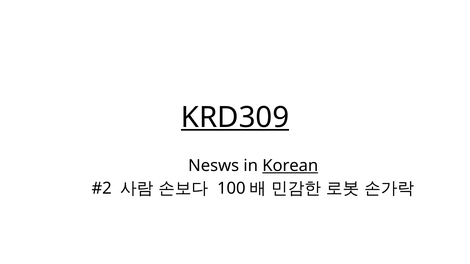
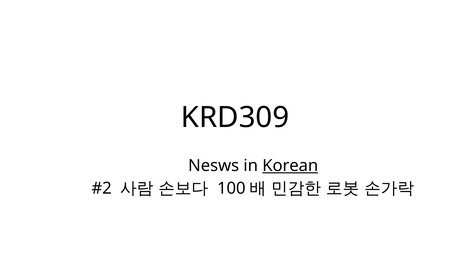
KRD309 underline: present -> none
